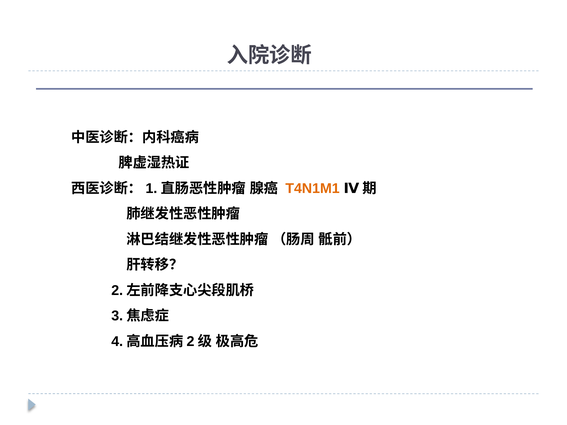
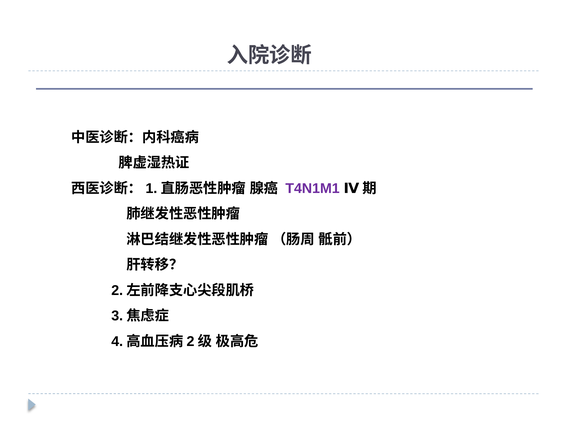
T4N1M1 colour: orange -> purple
